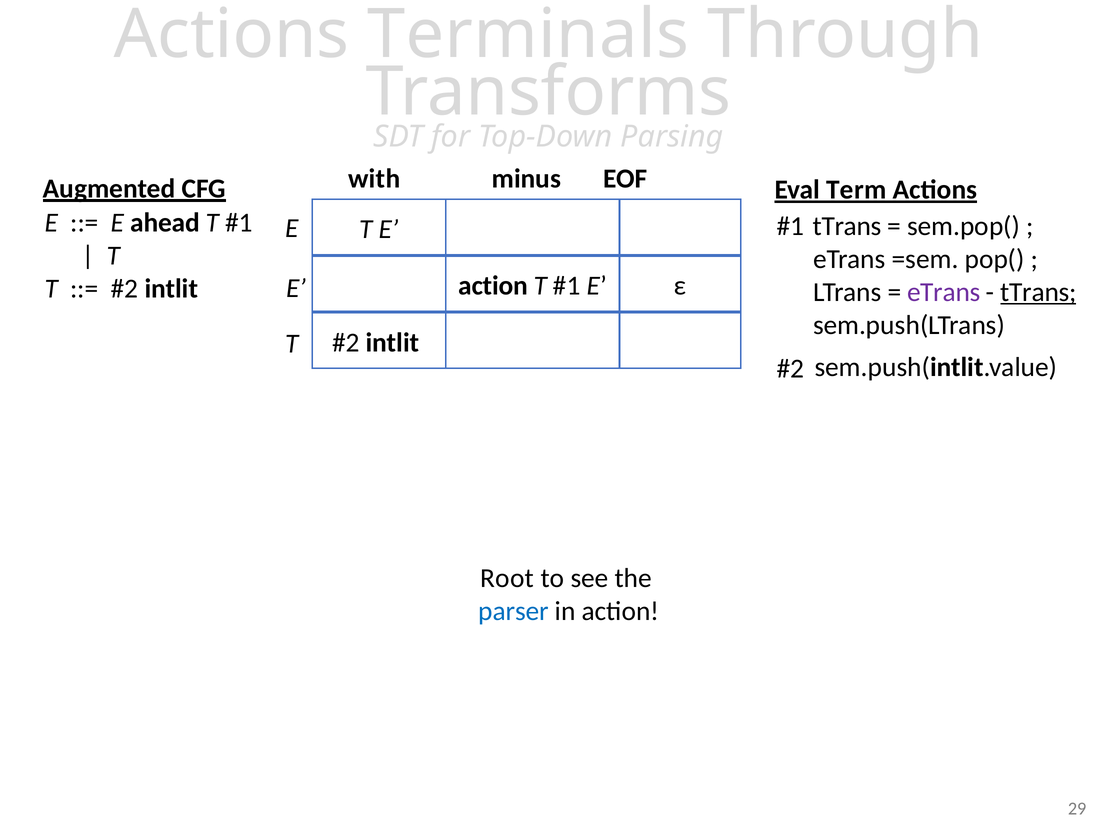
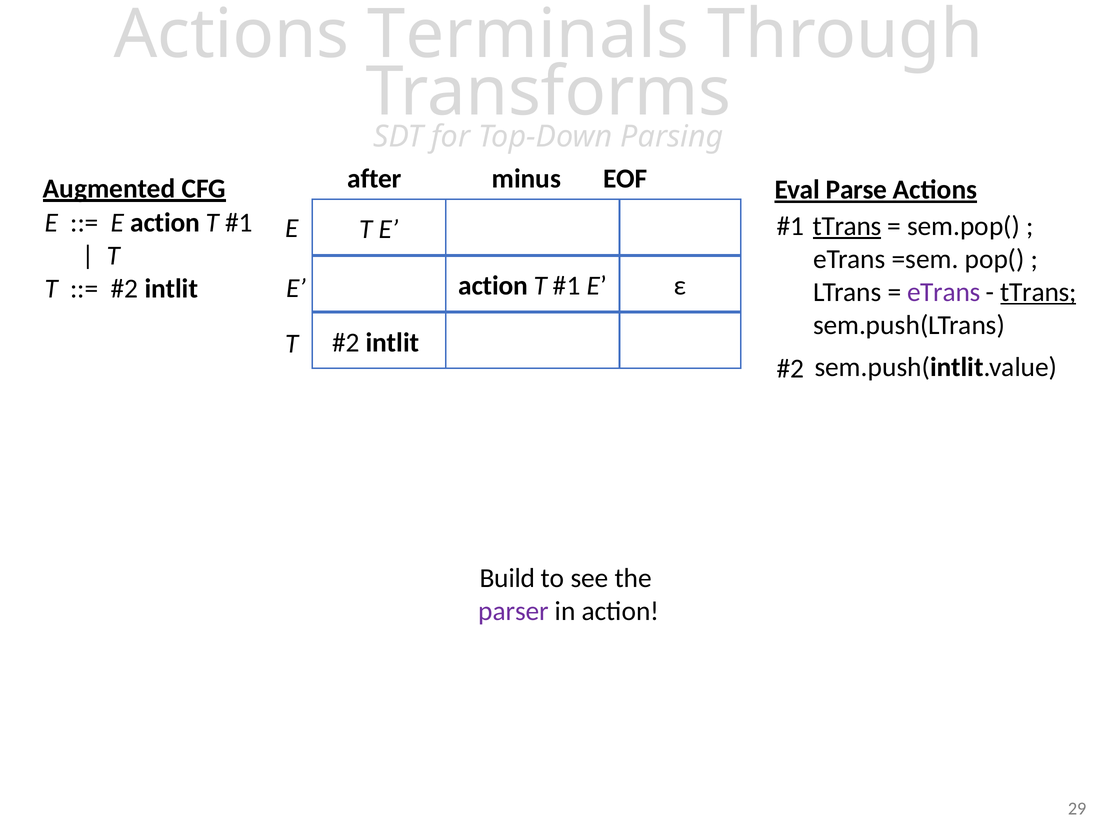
with: with -> after
Term: Term -> Parse
ahead at (165, 223): ahead -> action
tTrans at (847, 226) underline: none -> present
Root: Root -> Build
parser colour: blue -> purple
